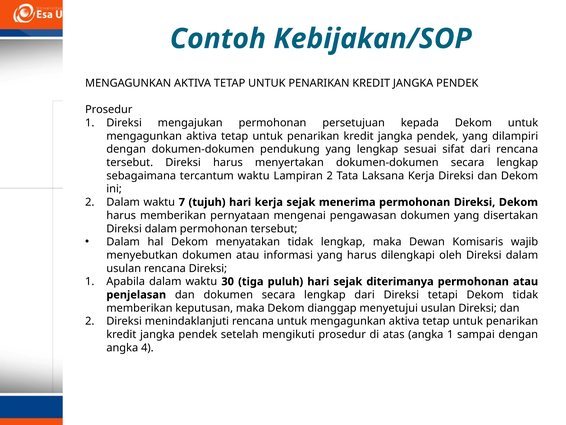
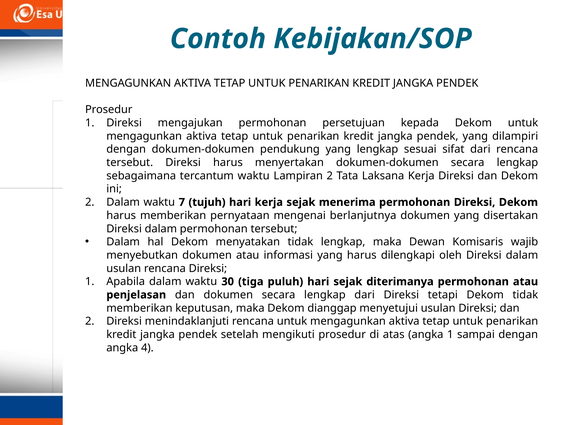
pengawasan: pengawasan -> berlanjutnya
